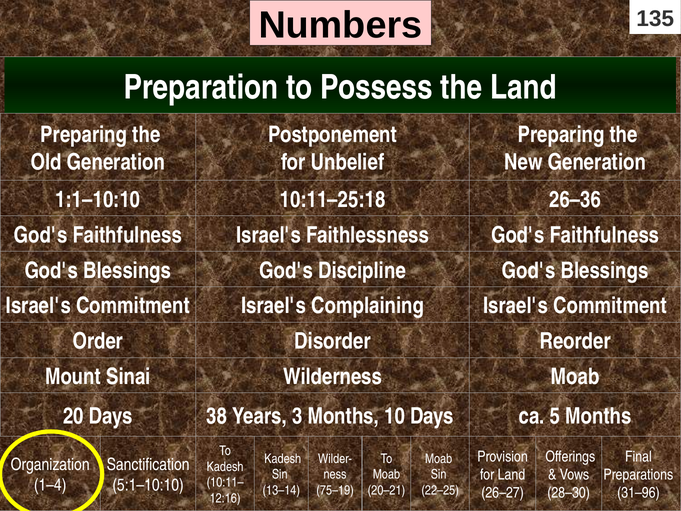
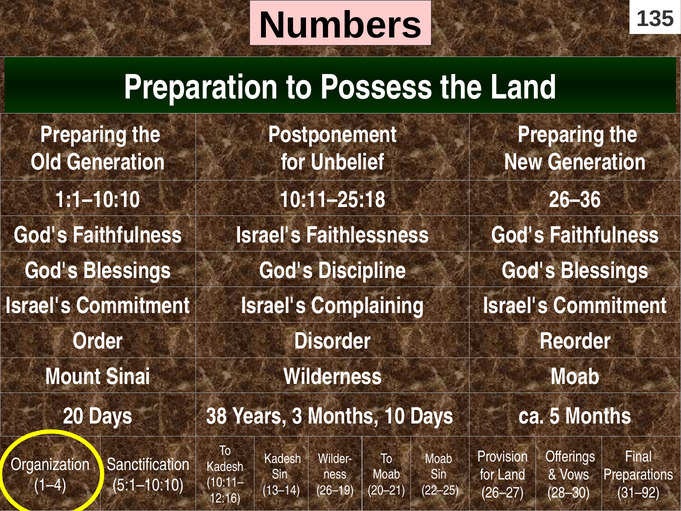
75–19: 75–19 -> 26–19
31–96: 31–96 -> 31–92
